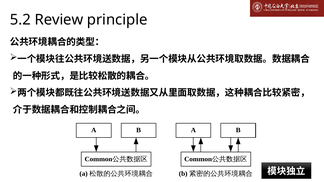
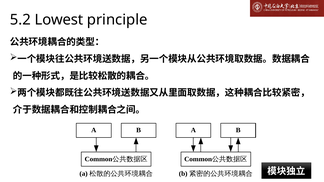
Review: Review -> Lowest
